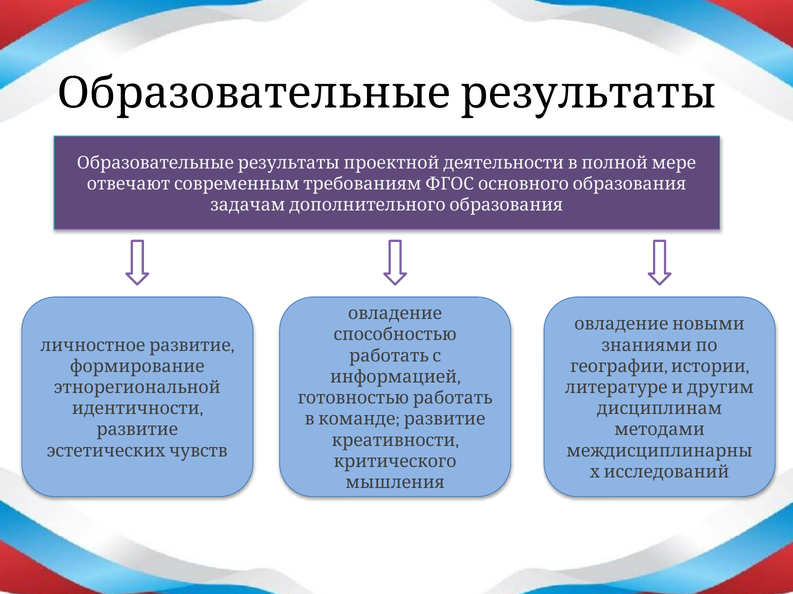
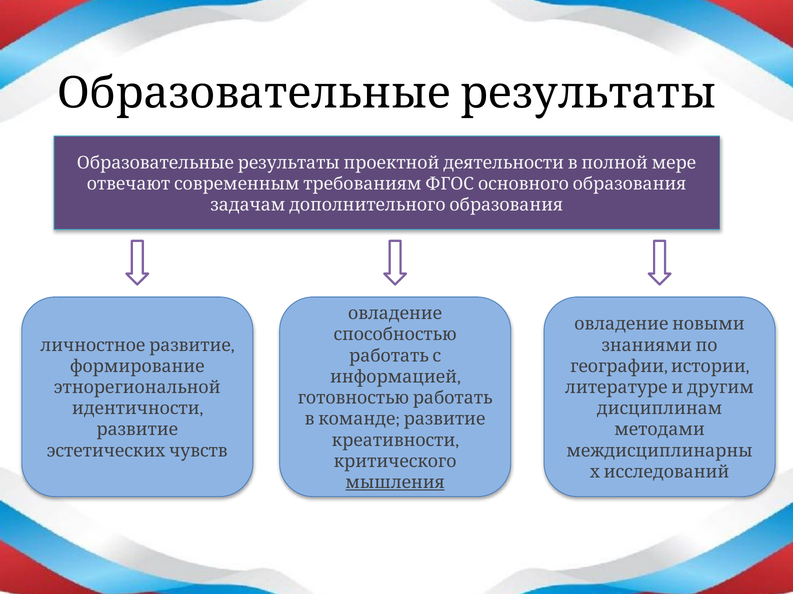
мышления underline: none -> present
